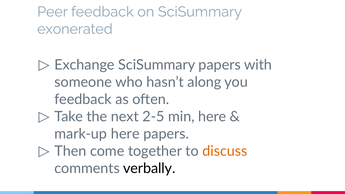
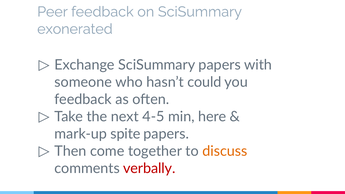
along: along -> could
2-5: 2-5 -> 4-5
mark-up here: here -> spite
verbally colour: black -> red
